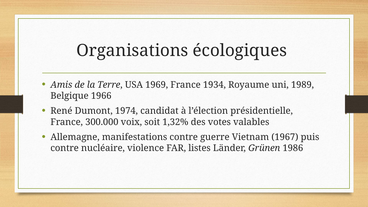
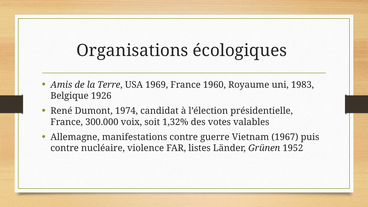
1934: 1934 -> 1960
1989: 1989 -> 1983
1966: 1966 -> 1926
1986: 1986 -> 1952
